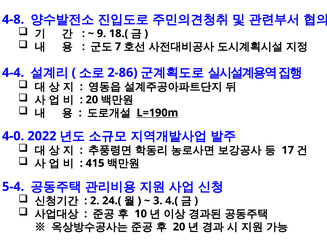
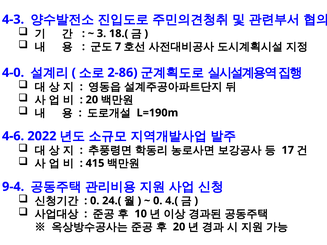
4-8: 4-8 -> 4-3
9: 9 -> 3
4-4: 4-4 -> 4-0
L=190m underline: present -> none
4-0: 4-0 -> 4-6
5-4: 5-4 -> 9-4
2 at (95, 201): 2 -> 0
3 at (158, 201): 3 -> 0
